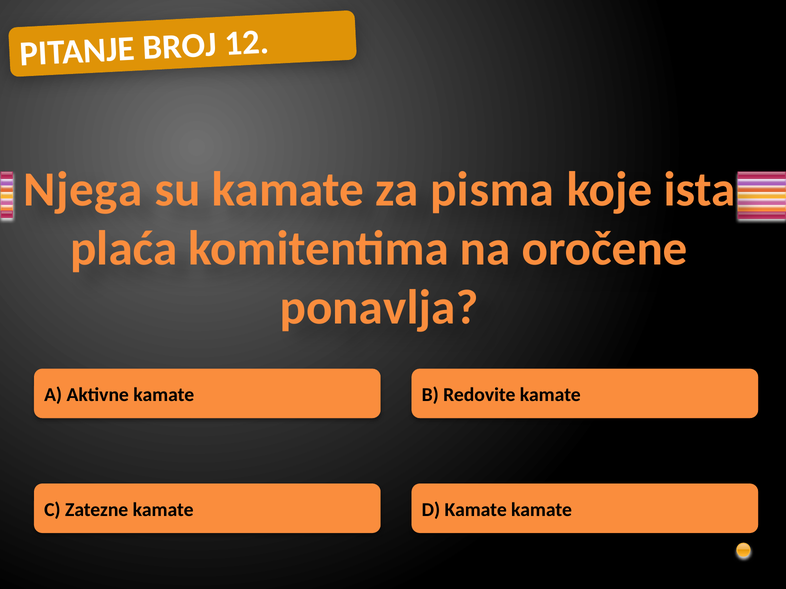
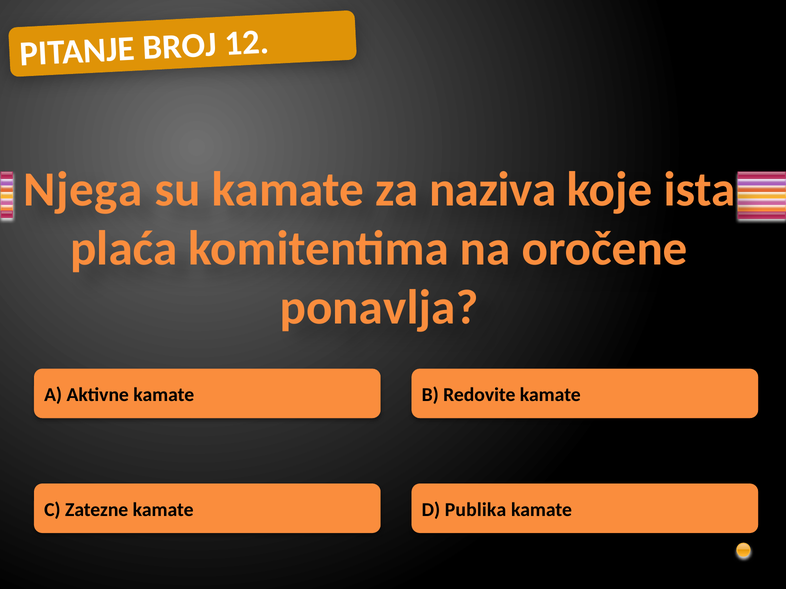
pisma: pisma -> naziva
D Kamate: Kamate -> Publika
